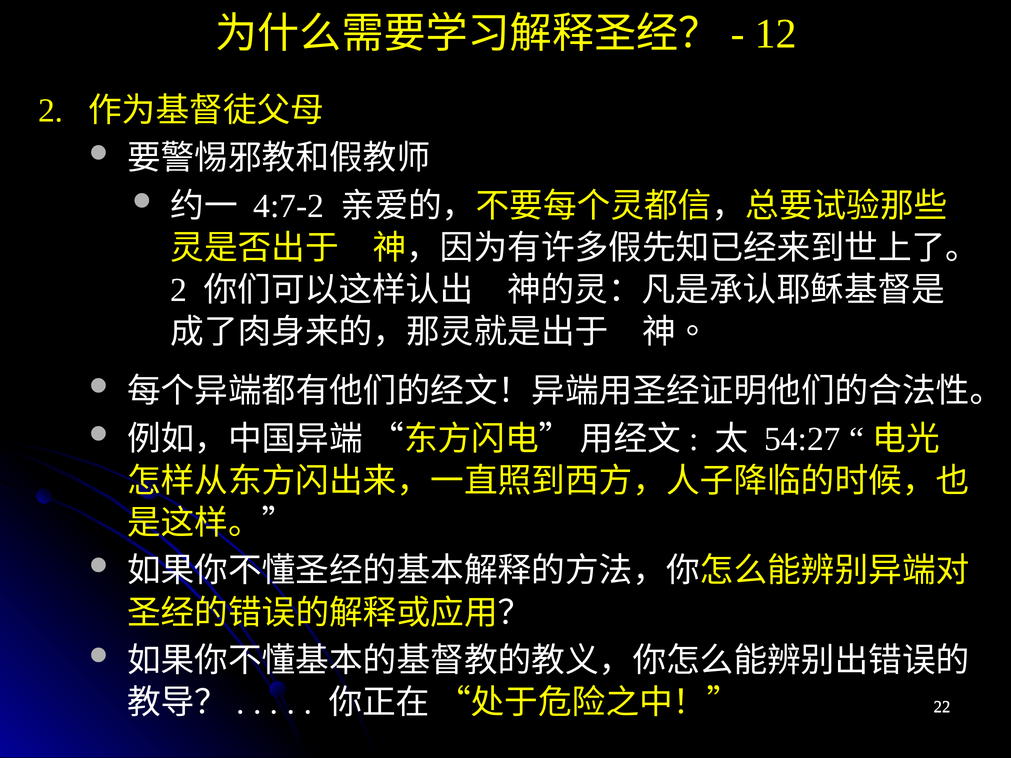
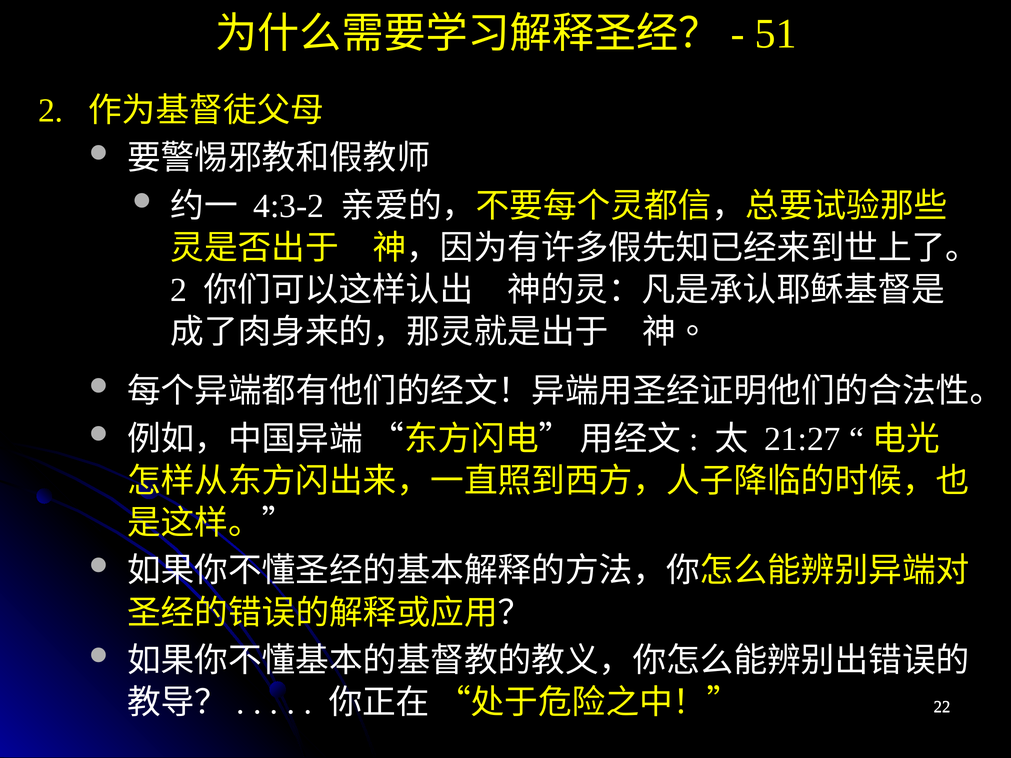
12: 12 -> 51
4:7-2: 4:7-2 -> 4:3-2
54:27: 54:27 -> 21:27
